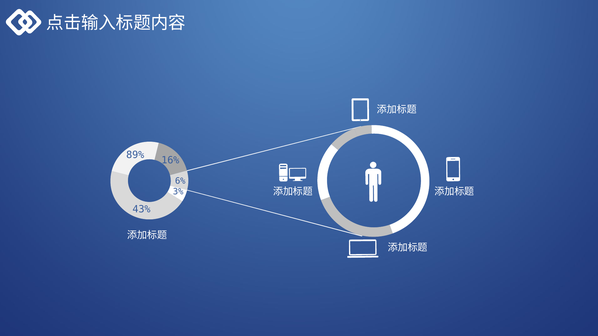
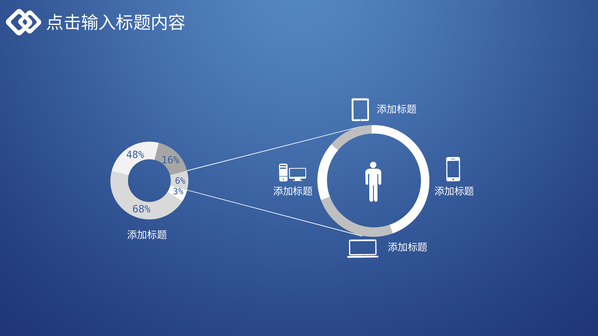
89%: 89% -> 48%
43%: 43% -> 68%
